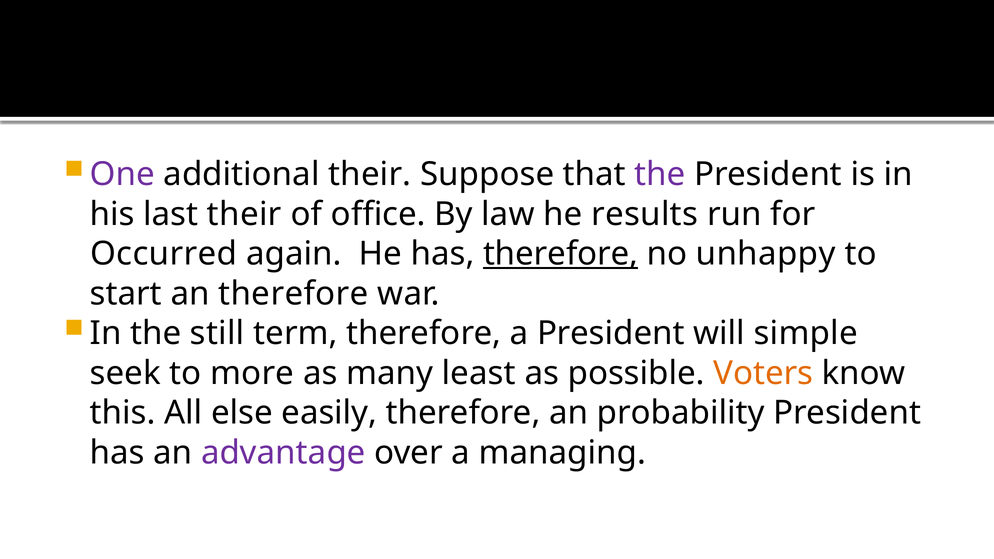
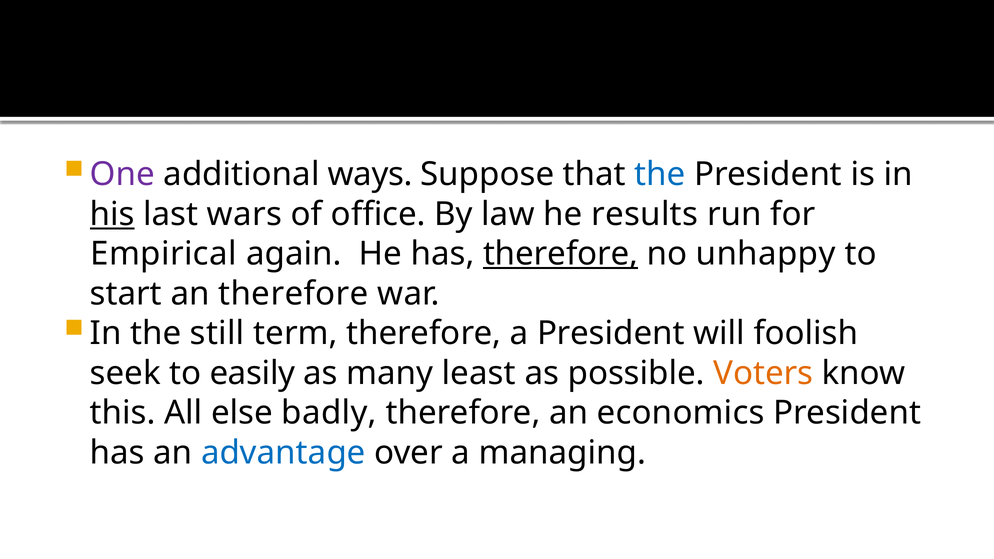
additional their: their -> ways
the at (660, 174) colour: purple -> blue
his underline: none -> present
last their: their -> wars
Occurred: Occurred -> Empirical
simple: simple -> foolish
more: more -> easily
easily: easily -> badly
probability: probability -> economics
advantage colour: purple -> blue
